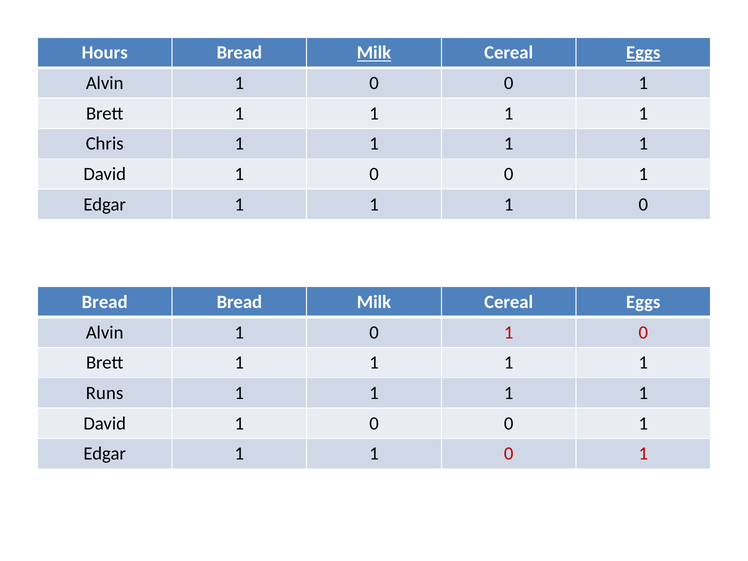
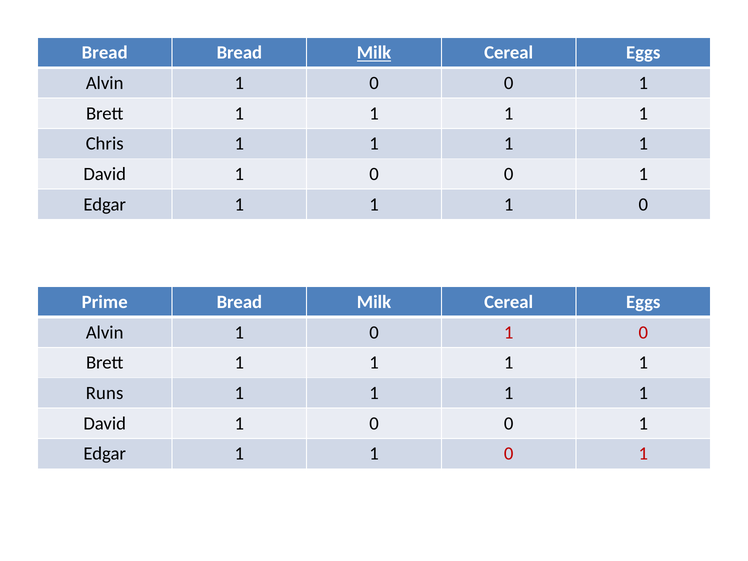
Hours at (105, 53): Hours -> Bread
Eggs at (643, 53) underline: present -> none
Bread at (105, 302): Bread -> Prime
